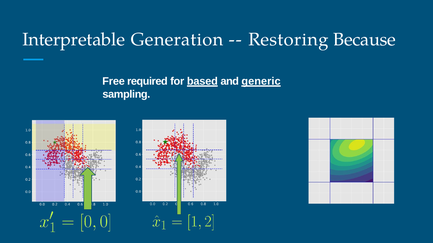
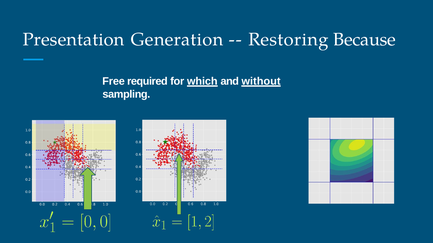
Interpretable: Interpretable -> Presentation
based: based -> which
generic: generic -> without
